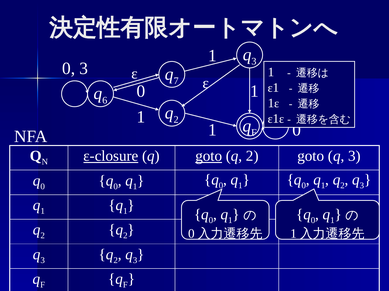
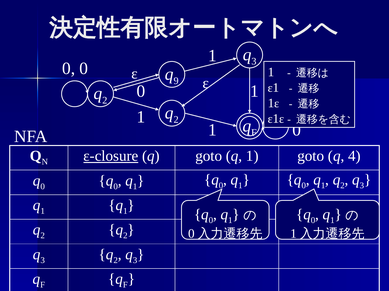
0 3: 3 -> 0
7: 7 -> 9
6 at (105, 100): 6 -> 2
goto at (209, 156) underline: present -> none
2 at (252, 156): 2 -> 1
goto q 3: 3 -> 4
